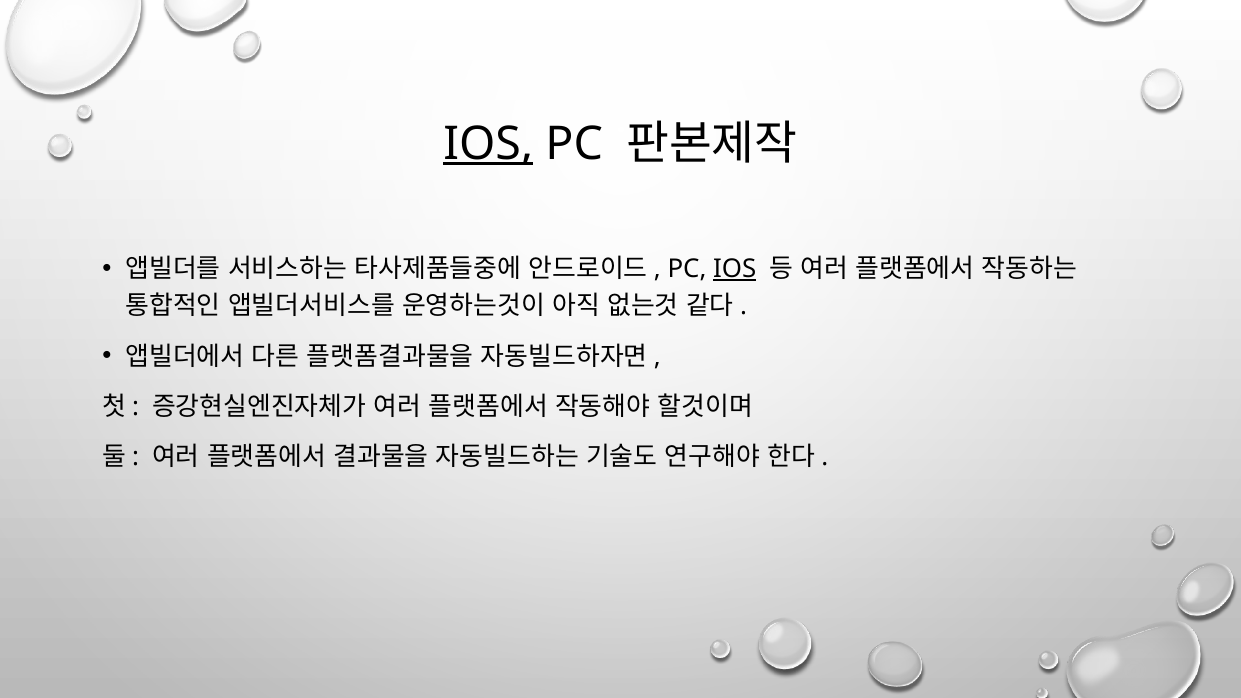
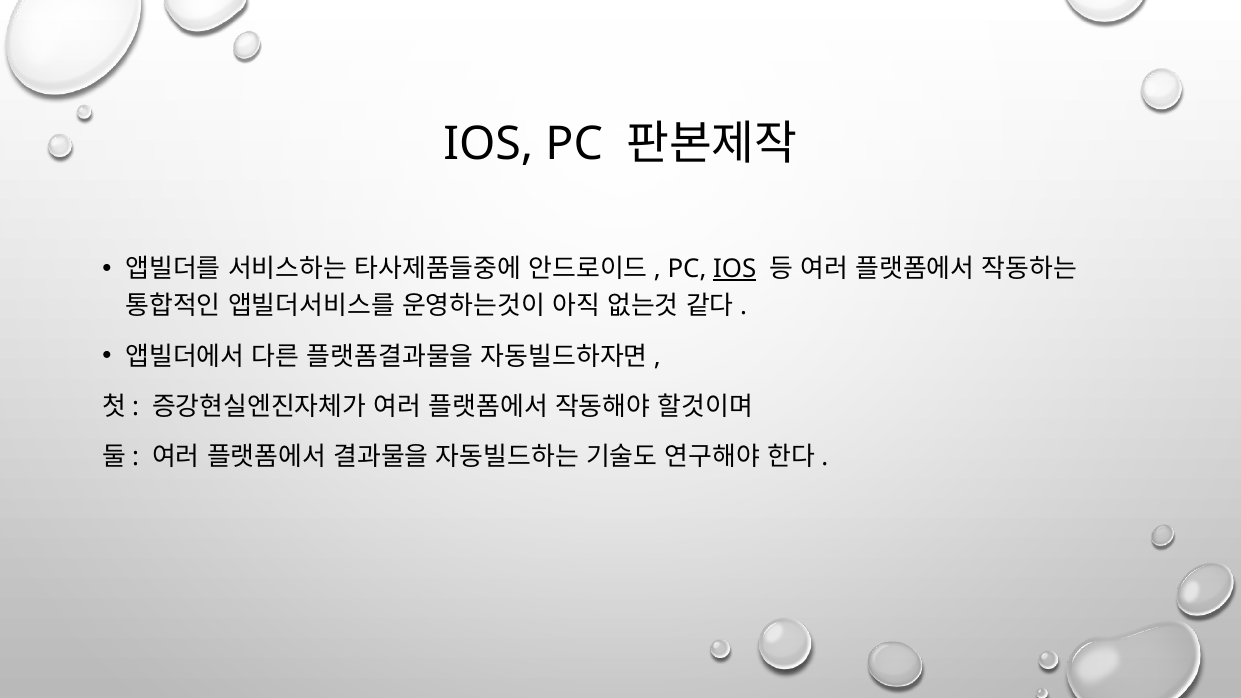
IOS at (488, 144) underline: present -> none
